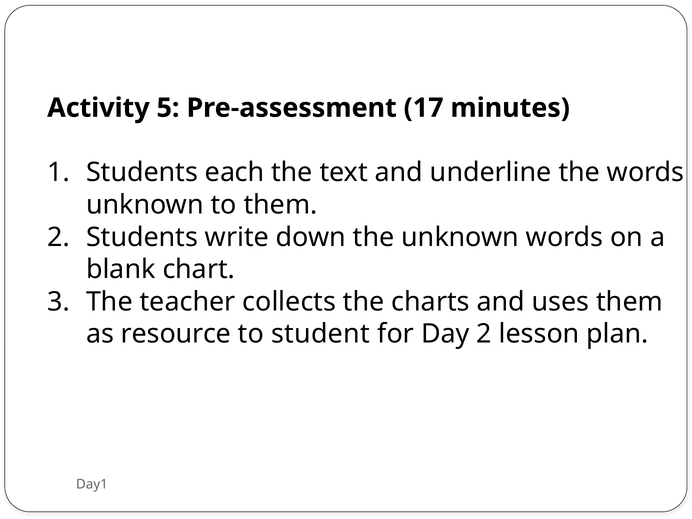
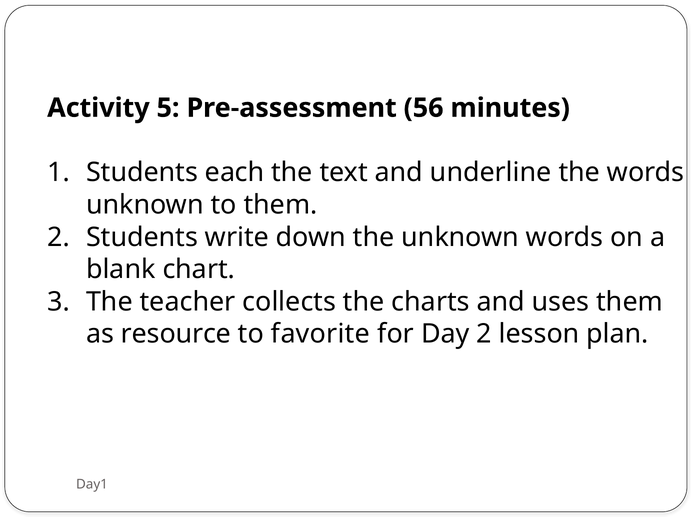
17: 17 -> 56
student: student -> favorite
